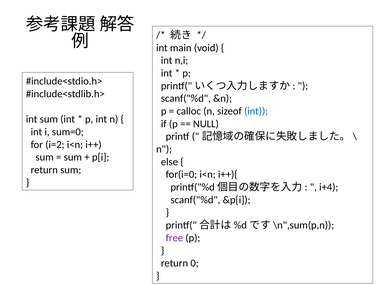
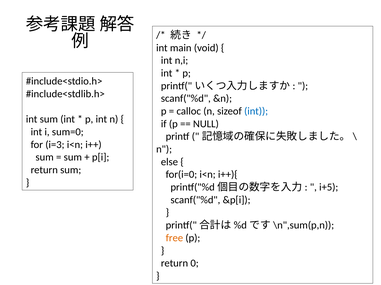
i=2: i=2 -> i=3
i+4: i+4 -> i+5
free colour: purple -> orange
